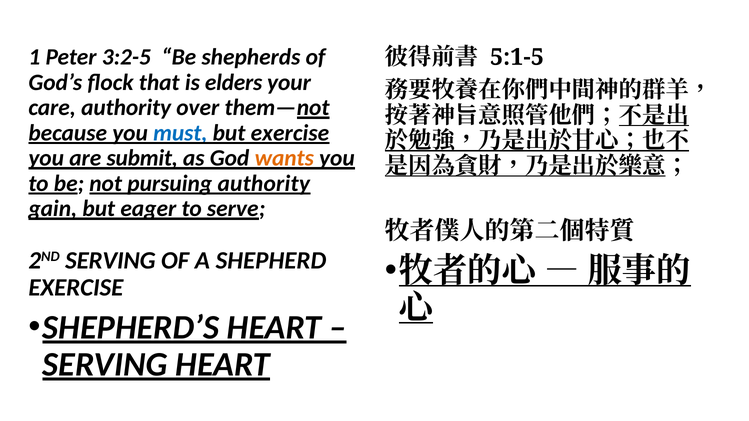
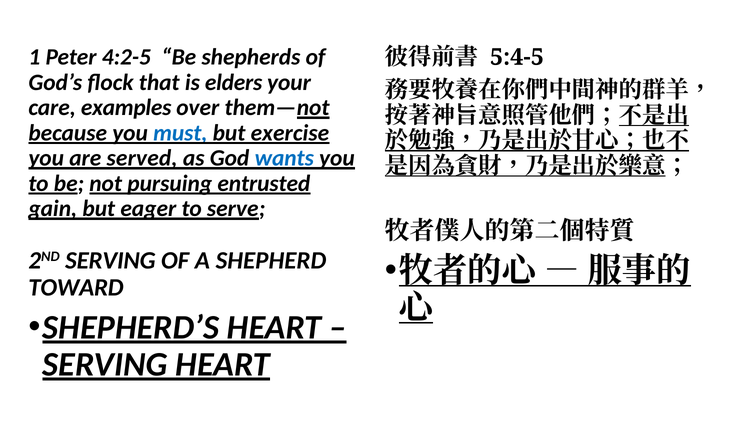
3:2-5: 3:2-5 -> 4:2-5
5:1-5: 5:1-5 -> 5:4-5
care authority: authority -> examples
submit: submit -> served
wants colour: orange -> blue
pursuing authority: authority -> entrusted
EXERCISE at (76, 288): EXERCISE -> TOWARD
